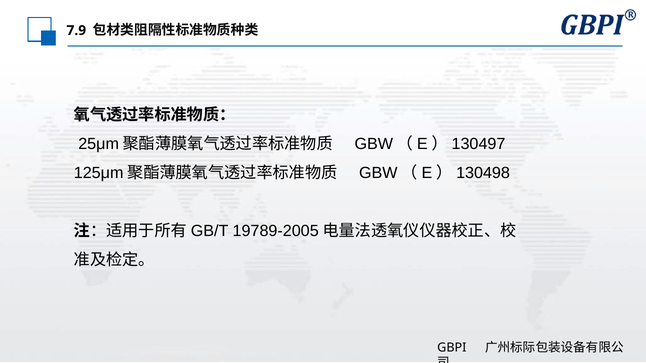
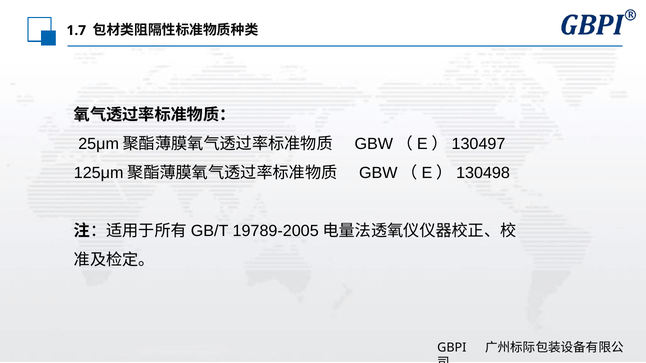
7.9: 7.9 -> 1.7
